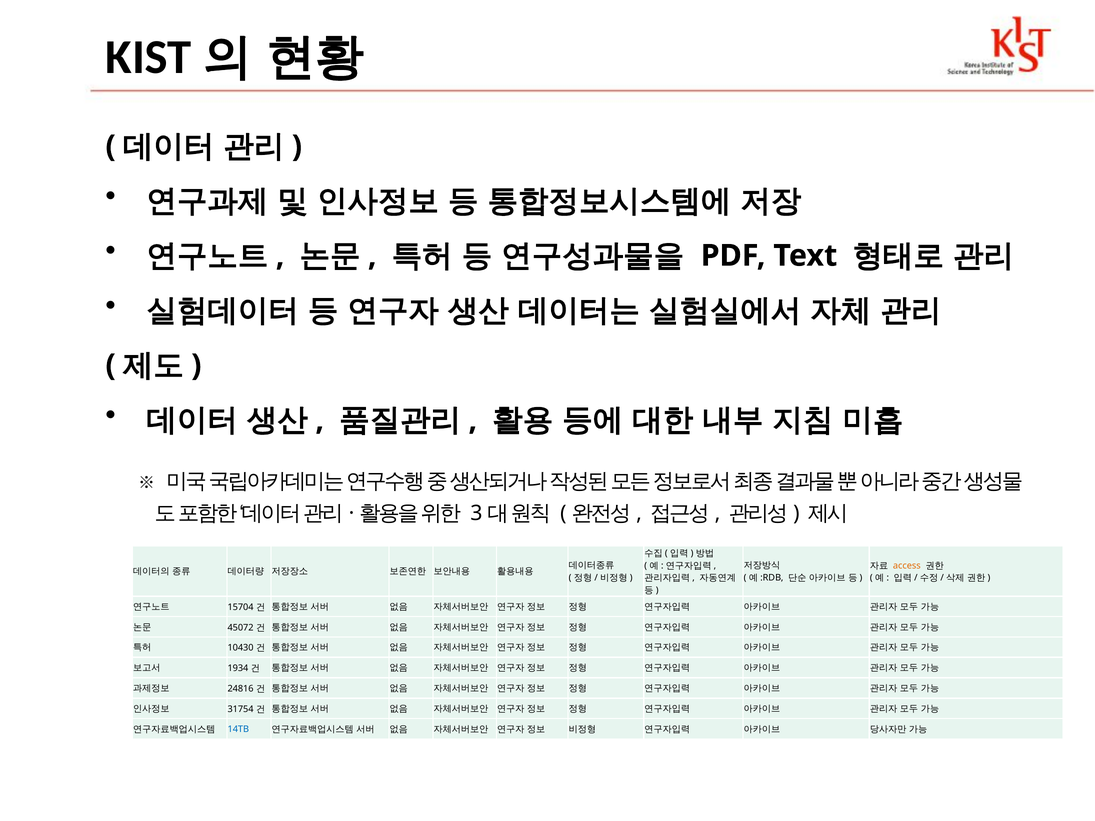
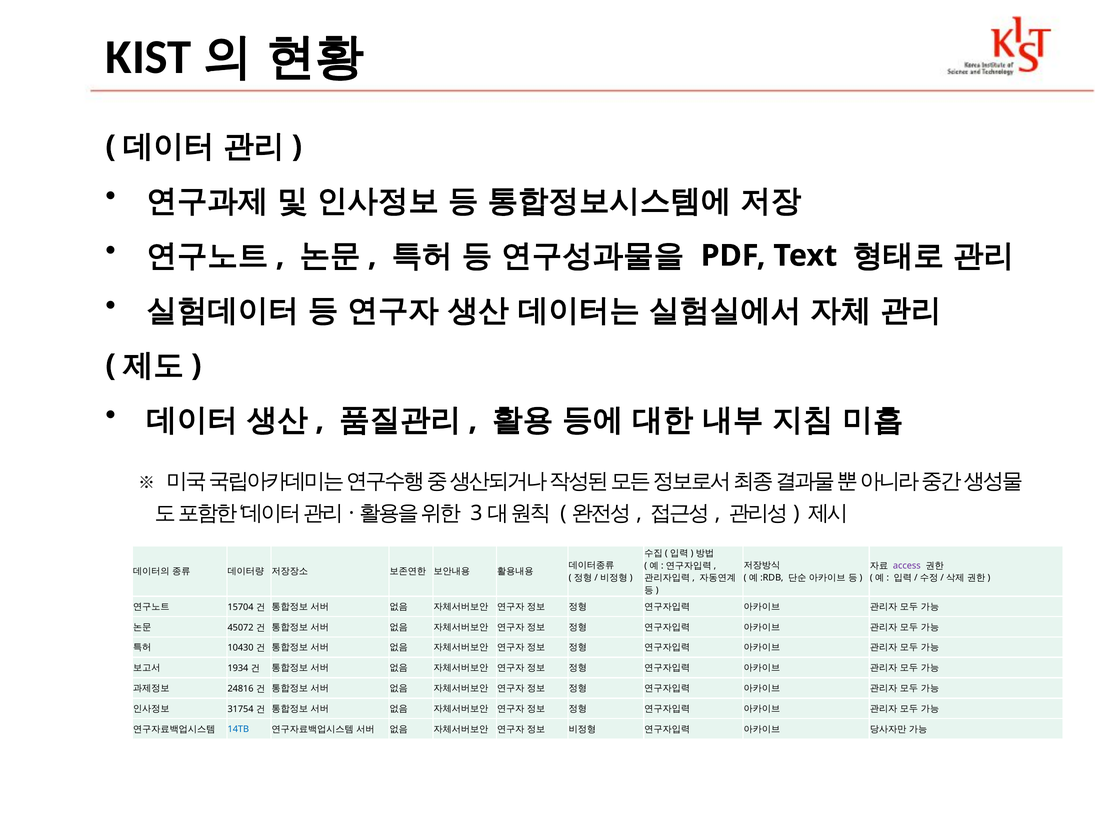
access colour: orange -> purple
